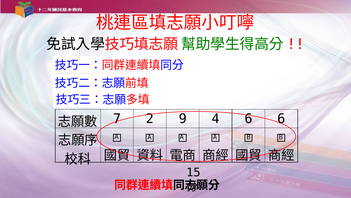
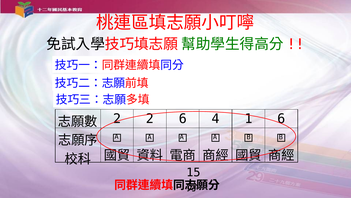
7 at (117, 119): 7 -> 2
2 9: 9 -> 6
4 6: 6 -> 1
